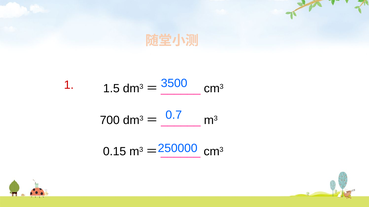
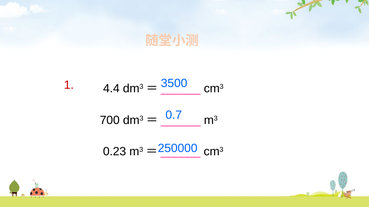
1.5: 1.5 -> 4.4
0.15: 0.15 -> 0.23
